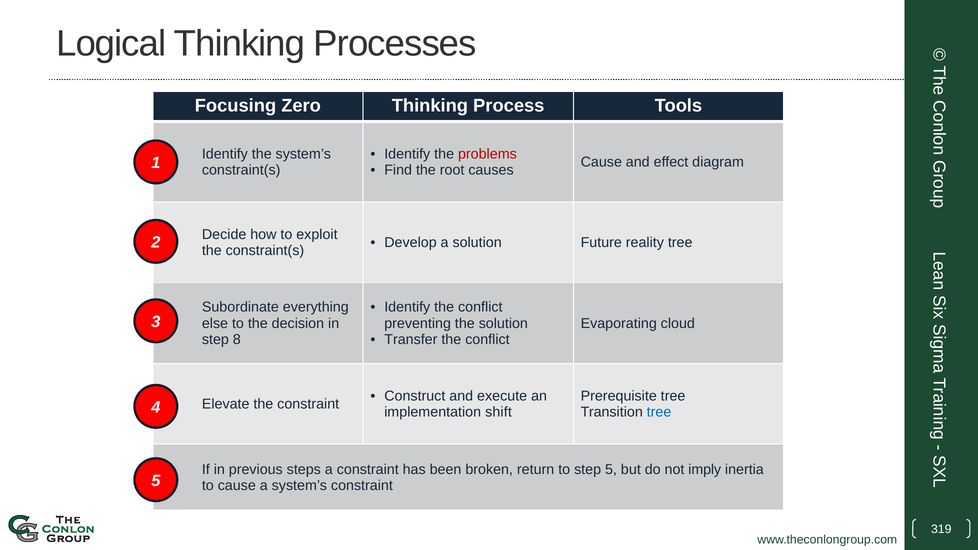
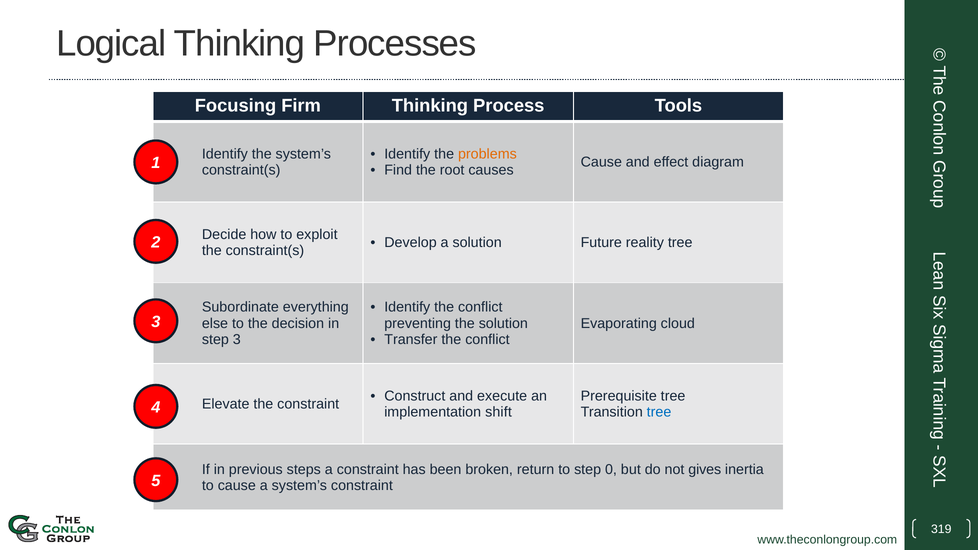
Zero: Zero -> Firm
problems colour: red -> orange
step 8: 8 -> 3
step 5: 5 -> 0
imply: imply -> gives
